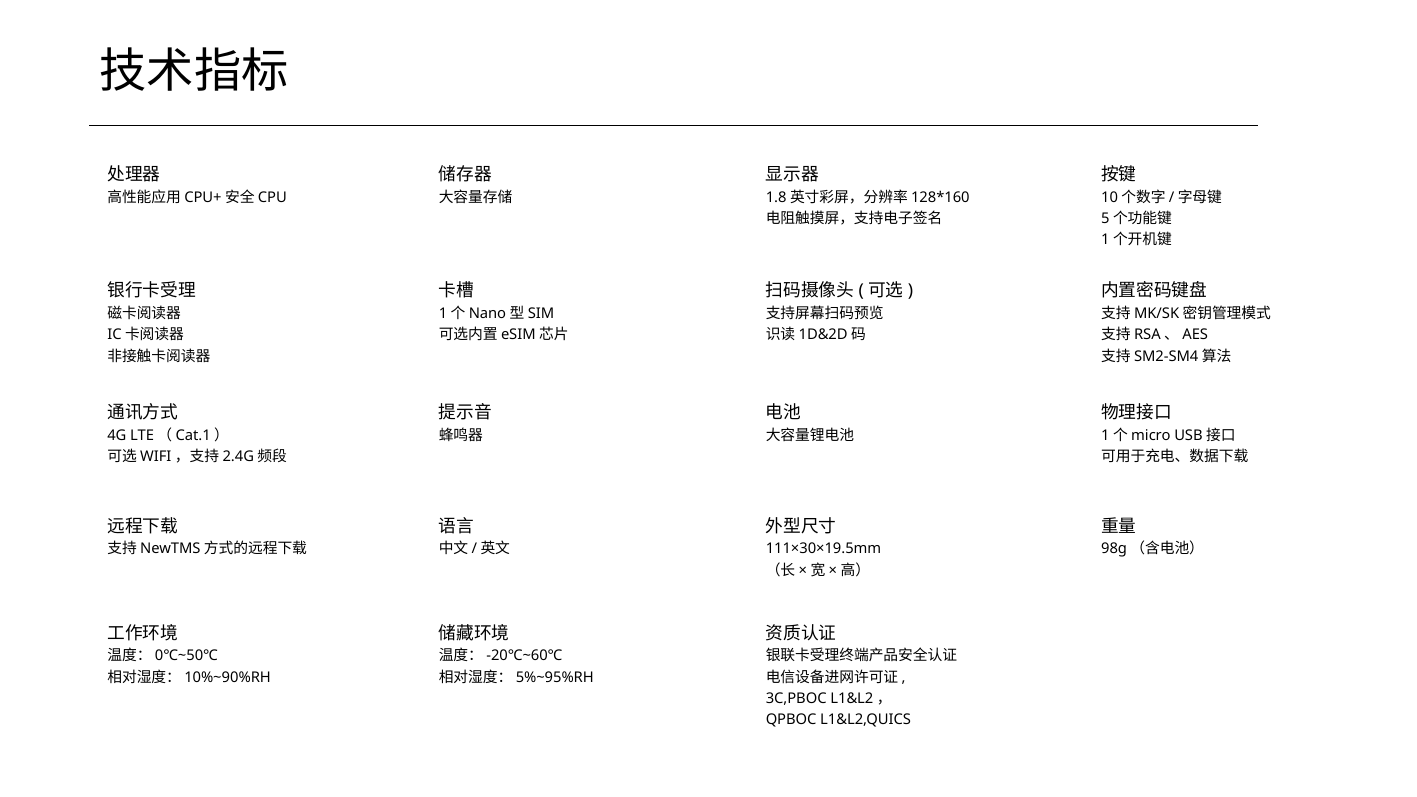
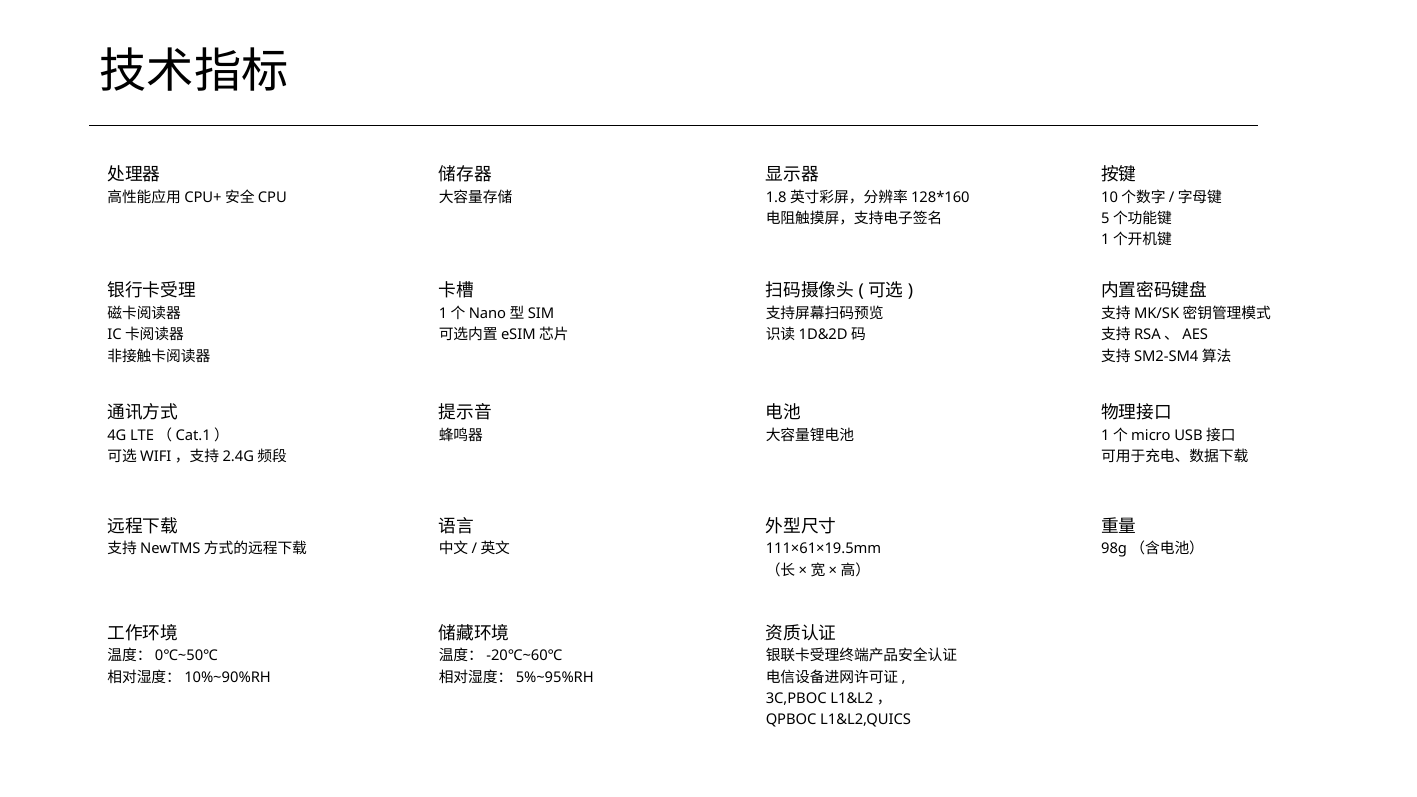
111×30×19.5mm: 111×30×19.5mm -> 111×61×19.5mm
